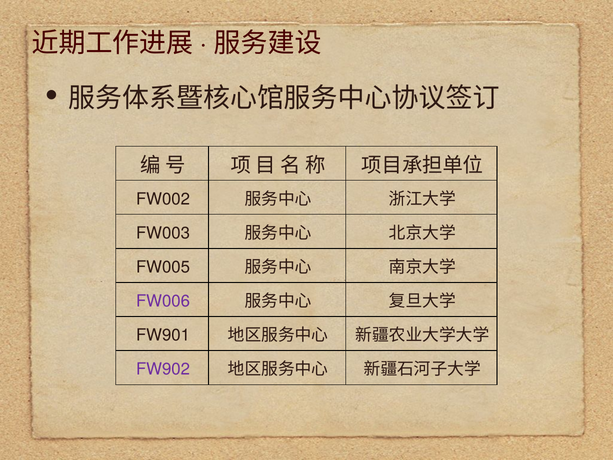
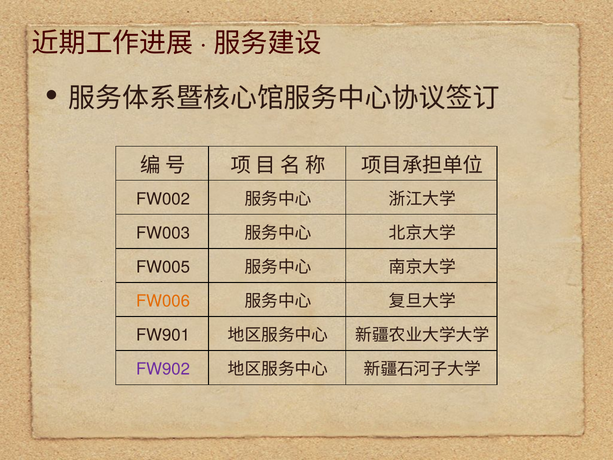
FW006 colour: purple -> orange
